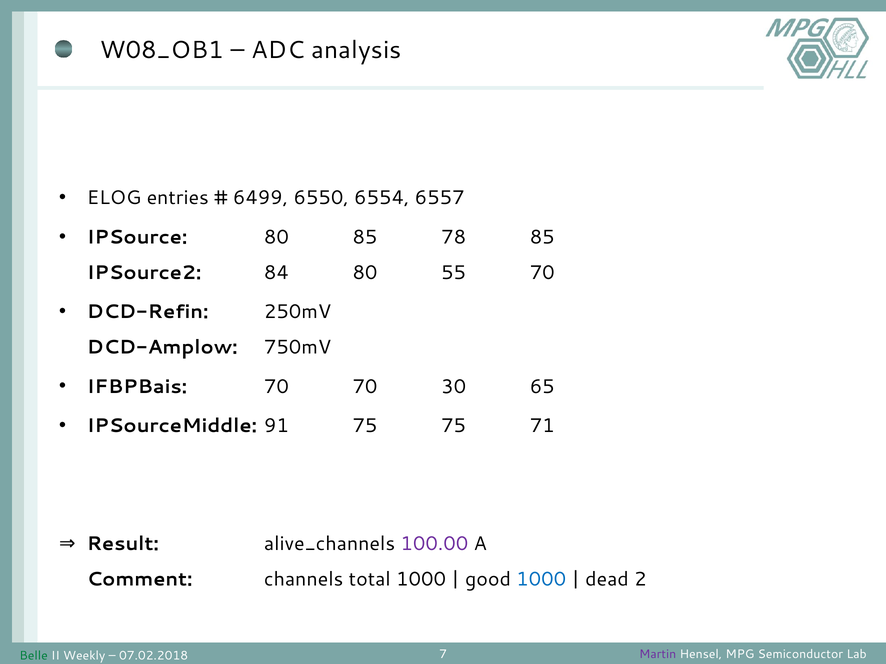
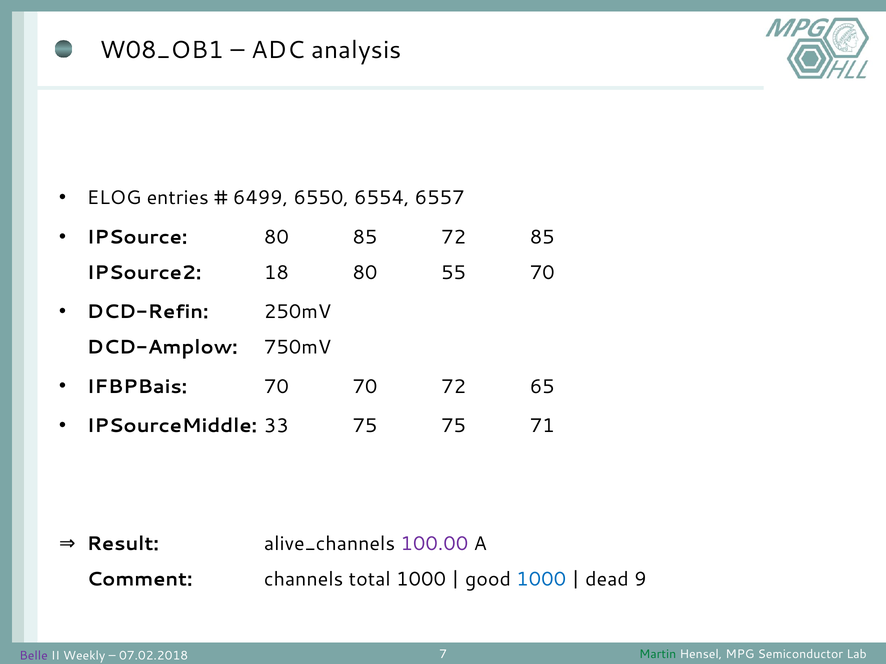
85 78: 78 -> 72
84: 84 -> 18
70 30: 30 -> 72
91: 91 -> 33
2: 2 -> 9
Martin colour: purple -> green
Belle colour: green -> purple
